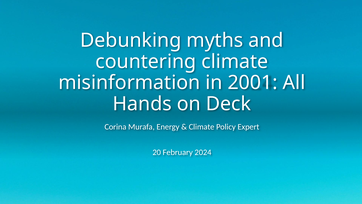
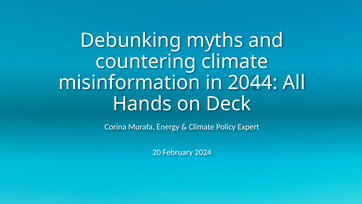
2001: 2001 -> 2044
